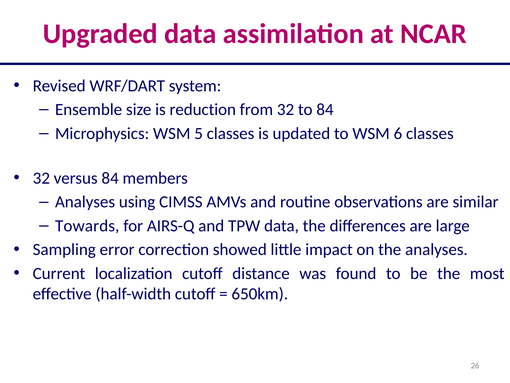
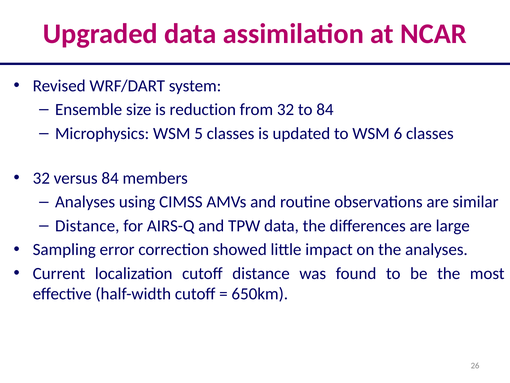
Towards at (87, 226): Towards -> Distance
